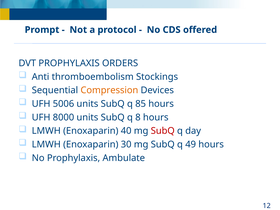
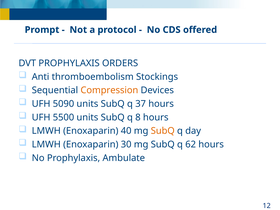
5006: 5006 -> 5090
85: 85 -> 37
8000: 8000 -> 5500
SubQ at (163, 131) colour: red -> orange
49: 49 -> 62
